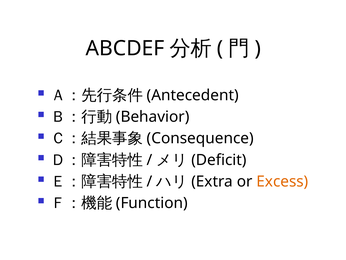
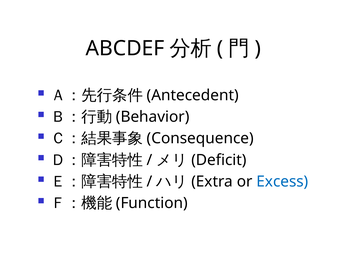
Excess colour: orange -> blue
